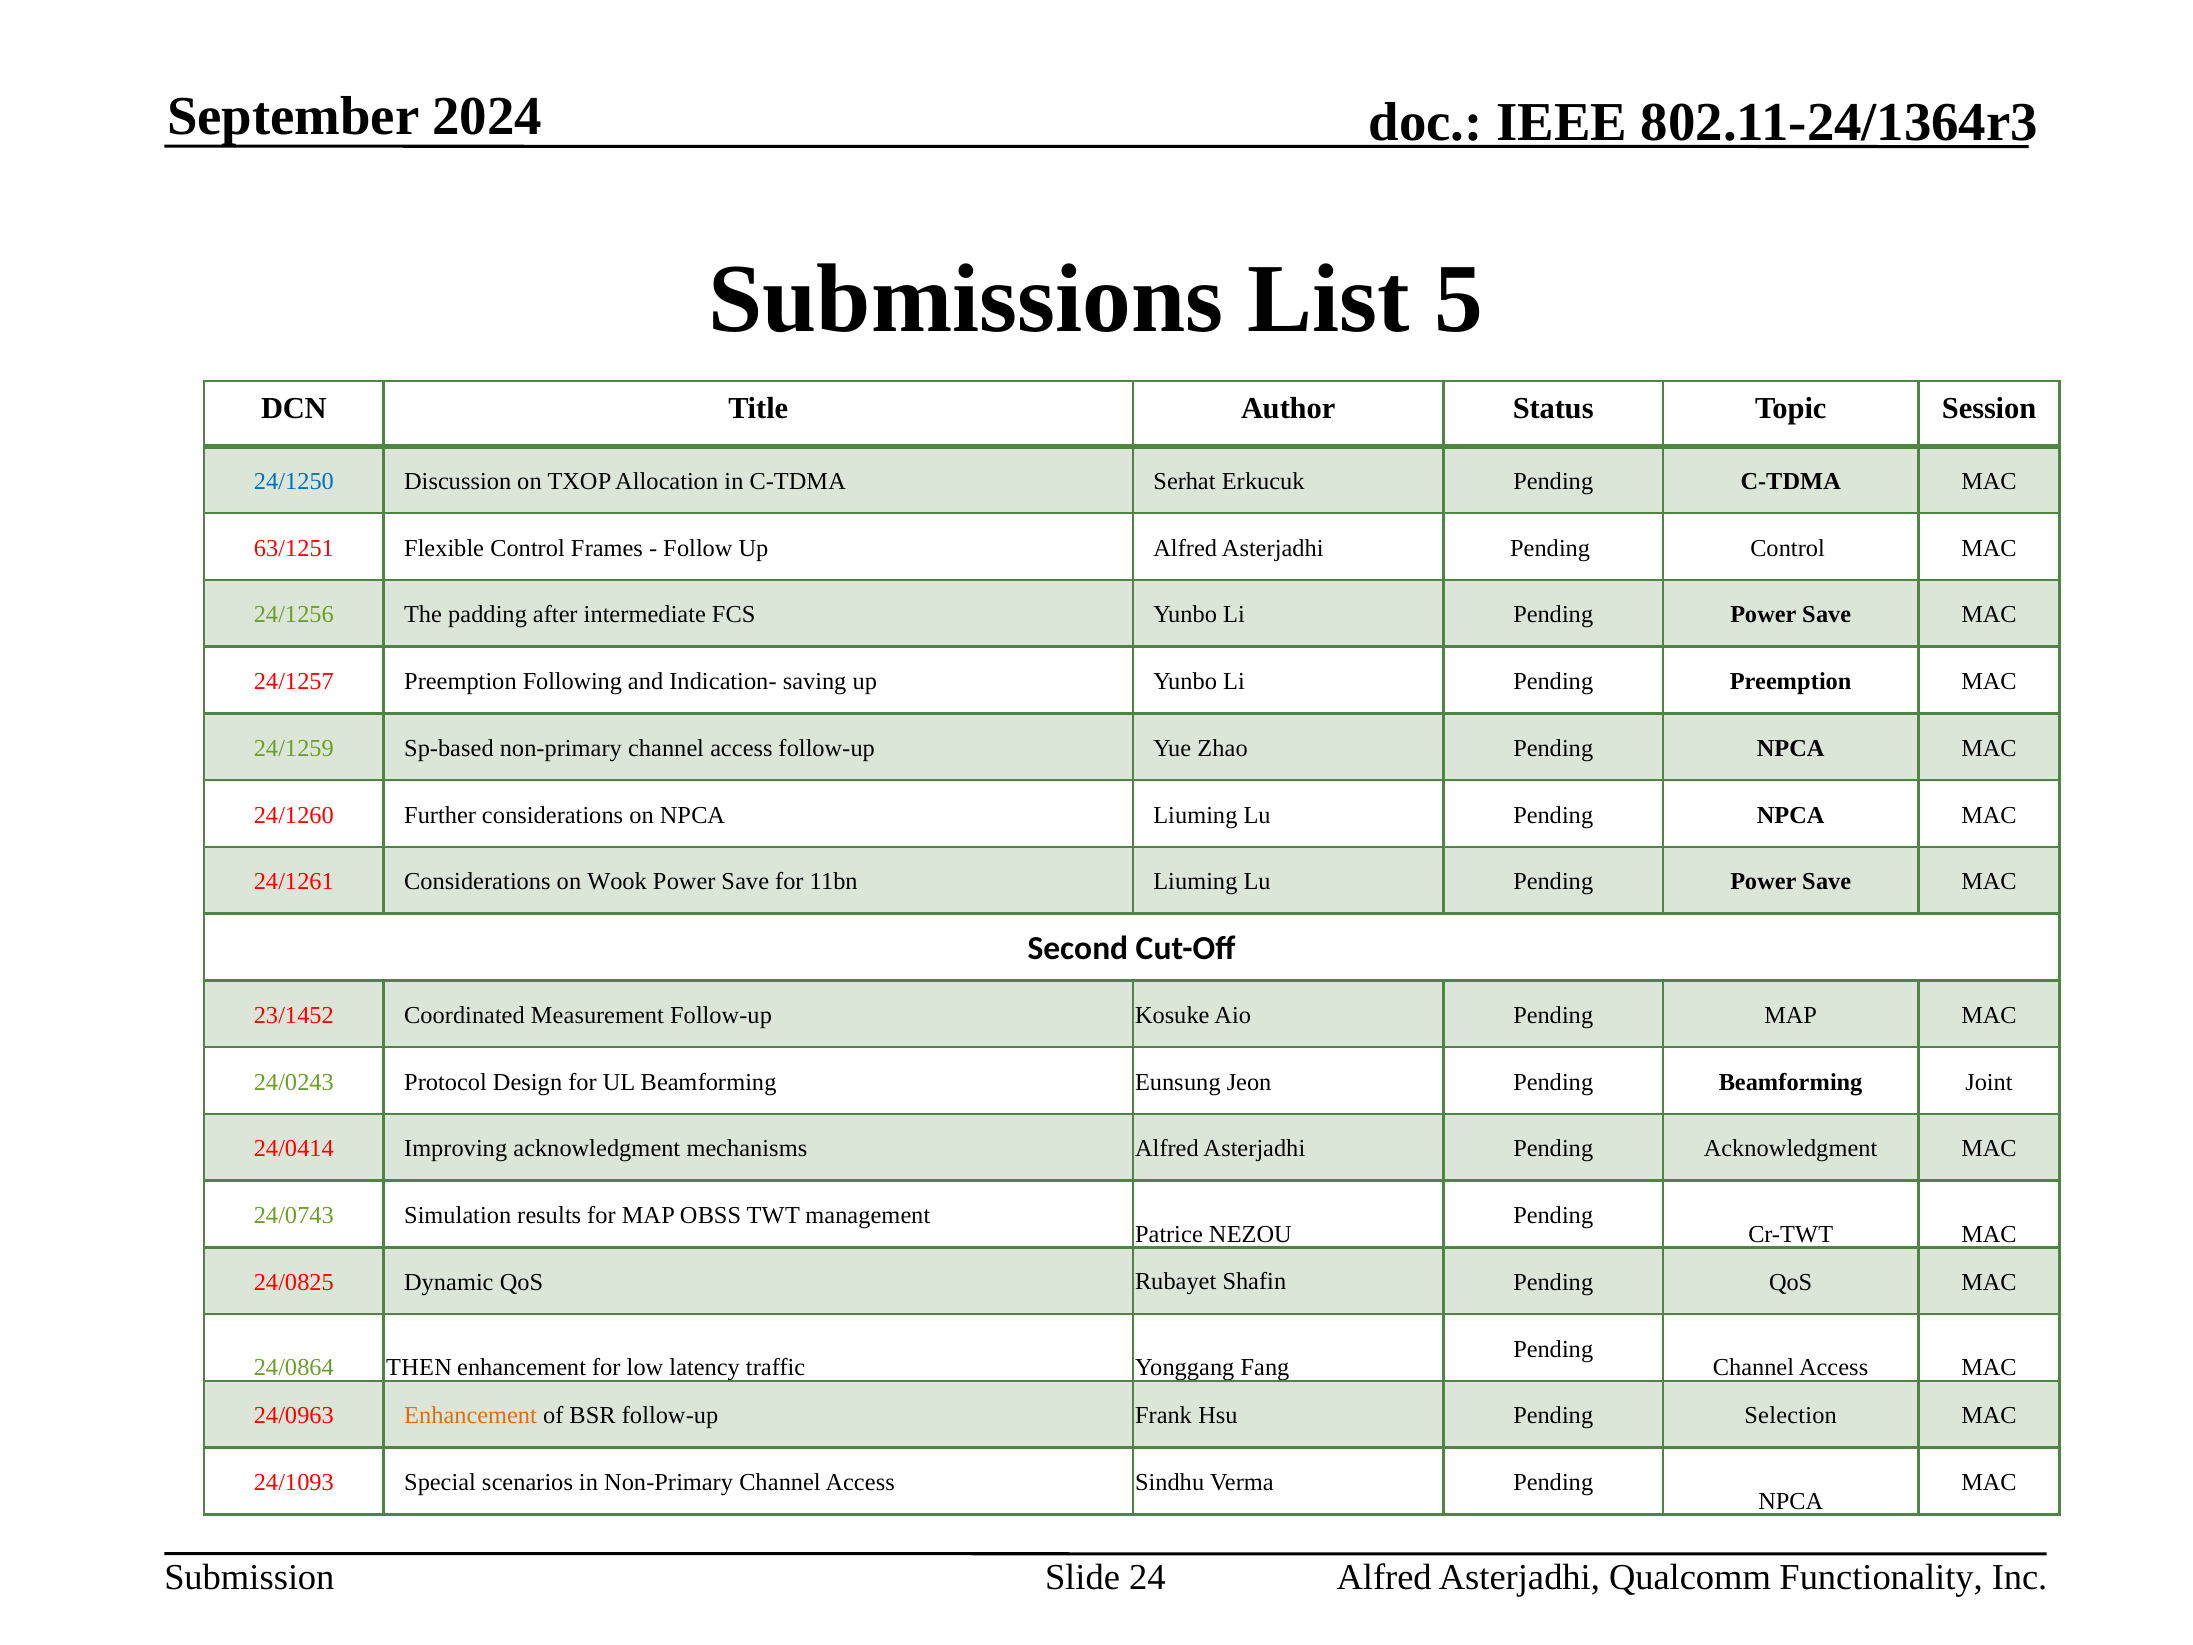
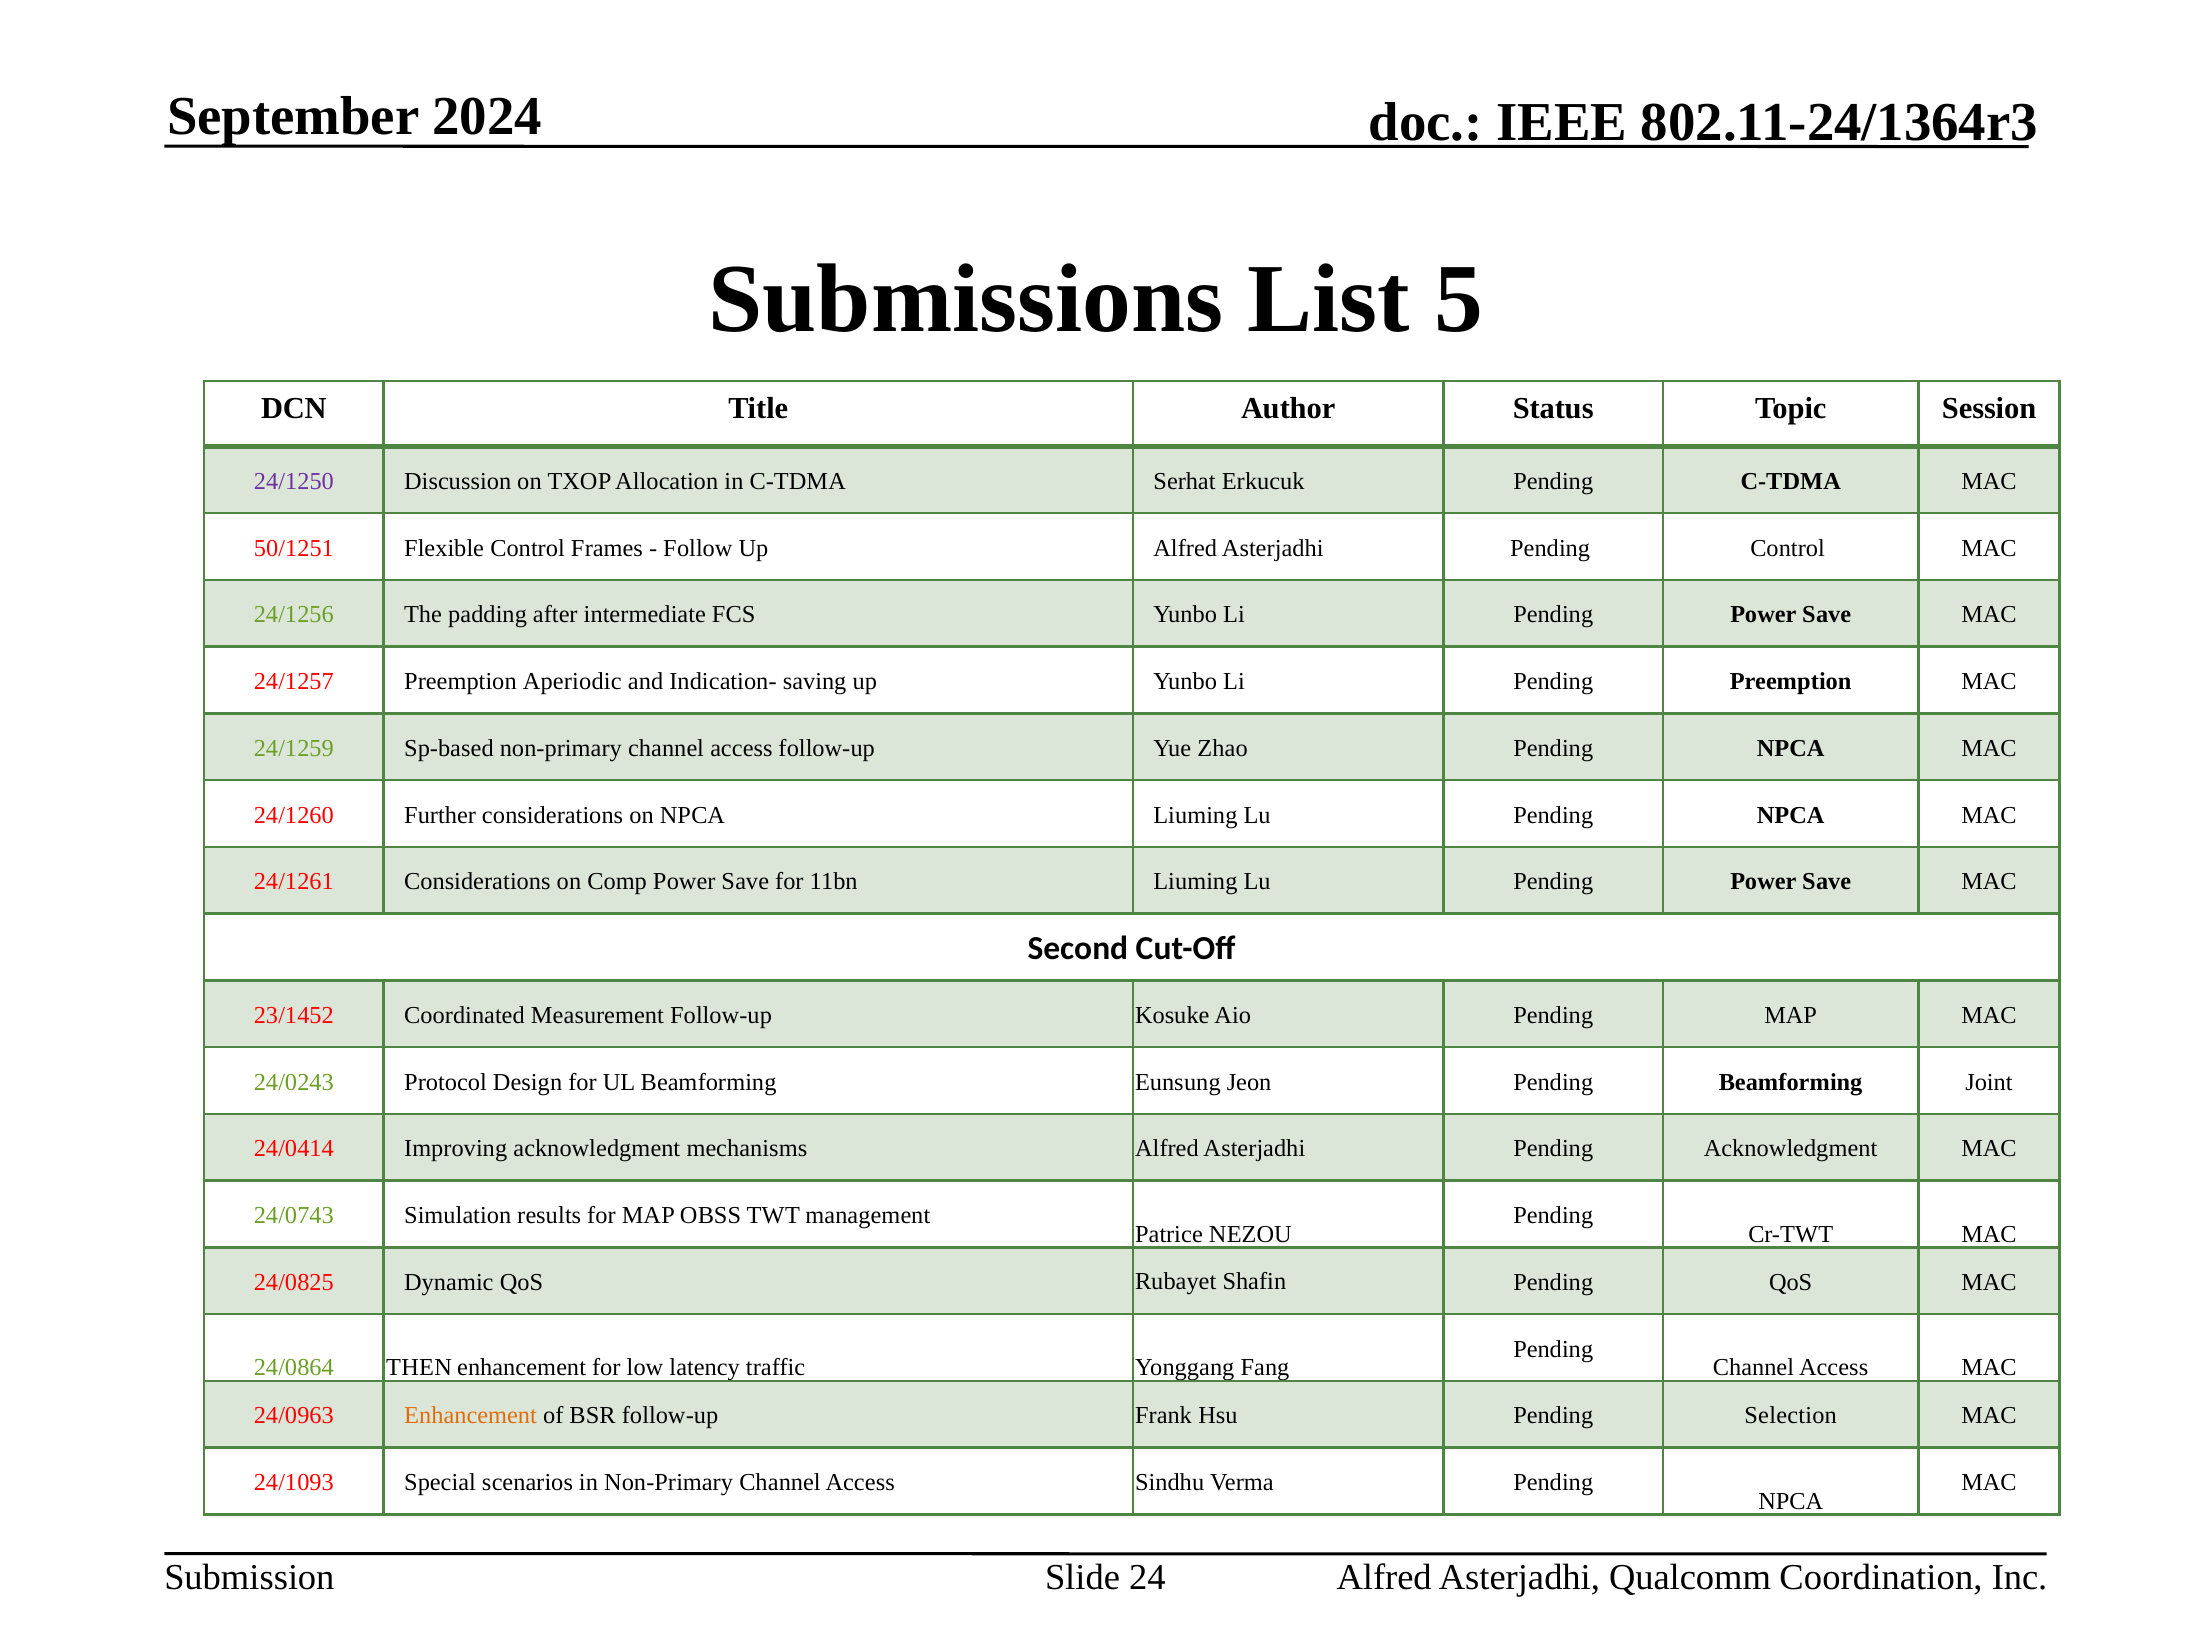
24/1250 colour: blue -> purple
63/1251: 63/1251 -> 50/1251
Following: Following -> Aperiodic
Wook: Wook -> Comp
Functionality: Functionality -> Coordination
